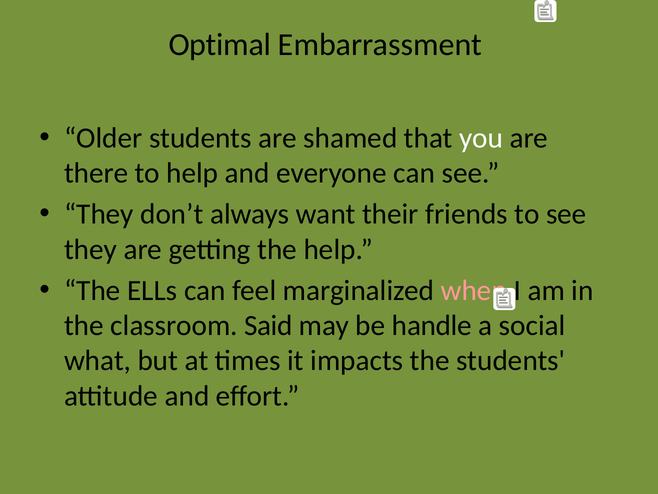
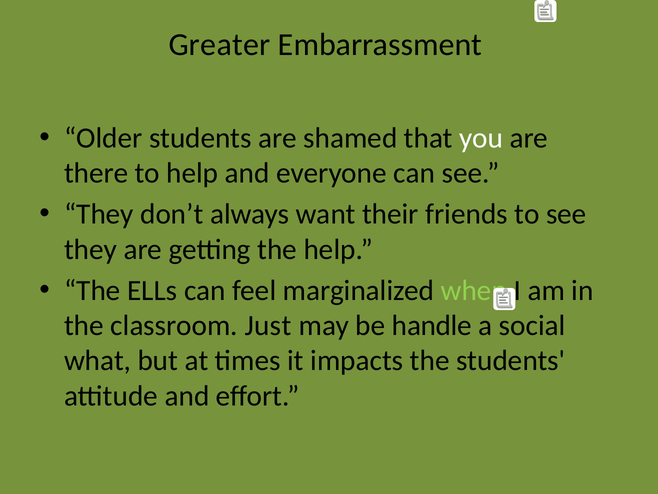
Optimal: Optimal -> Greater
when colour: pink -> light green
Said: Said -> Just
